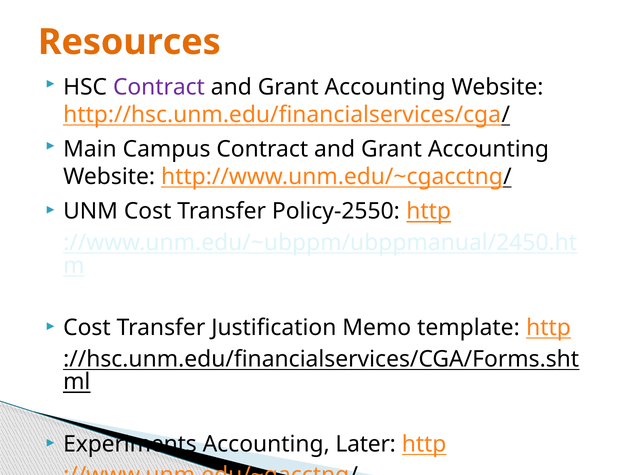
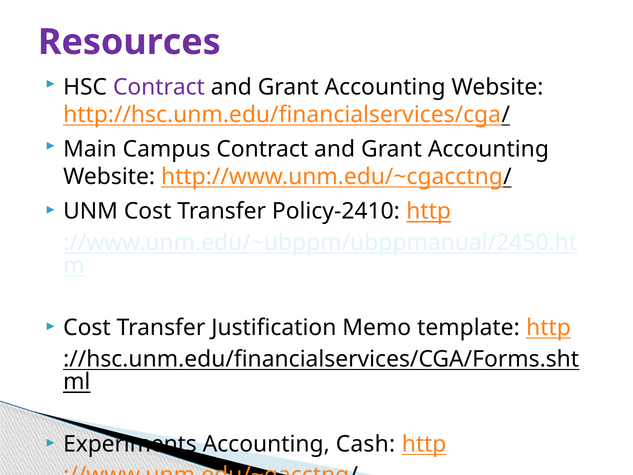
Resources colour: orange -> purple
Policy-2550: Policy-2550 -> Policy-2410
Later: Later -> Cash
